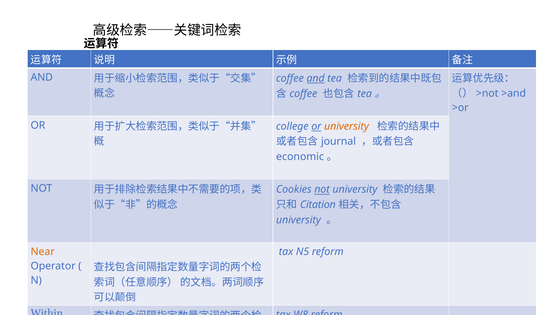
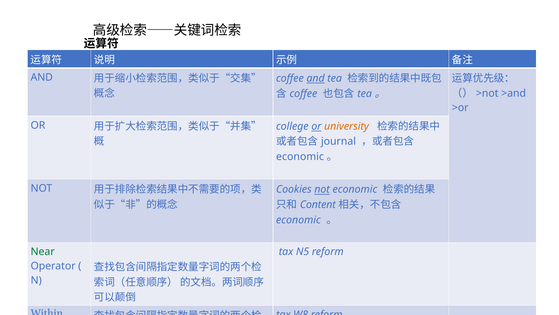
not university: university -> economic
Citation: Citation -> Content
university at (298, 220): university -> economic
Near colour: orange -> green
